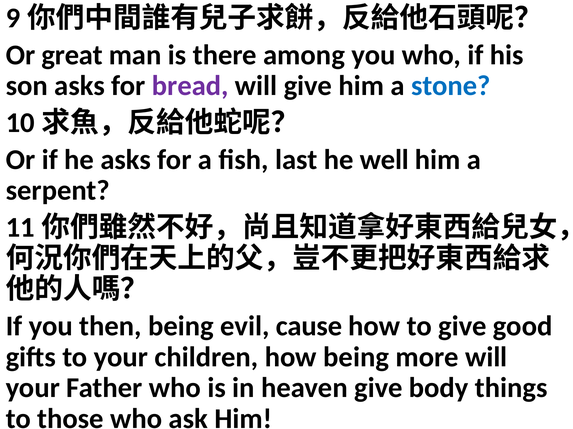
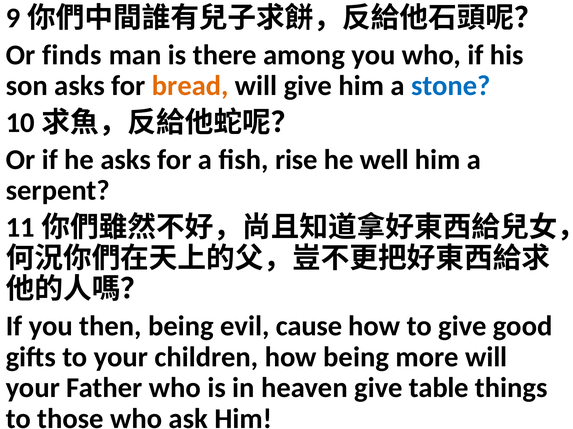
great: great -> finds
bread colour: purple -> orange
last: last -> rise
body: body -> table
